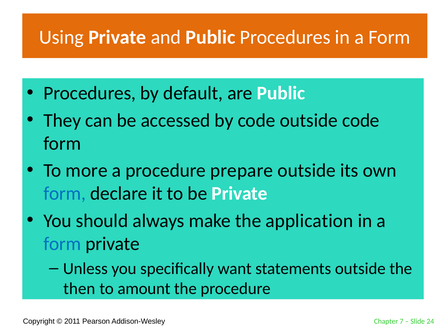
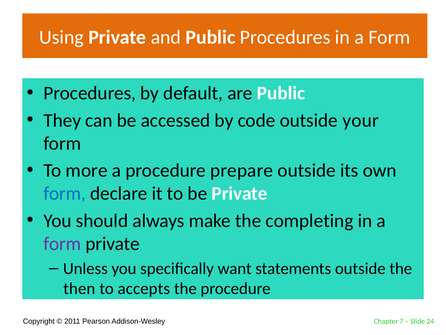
outside code: code -> your
application: application -> completing
form at (62, 243) colour: blue -> purple
amount: amount -> accepts
